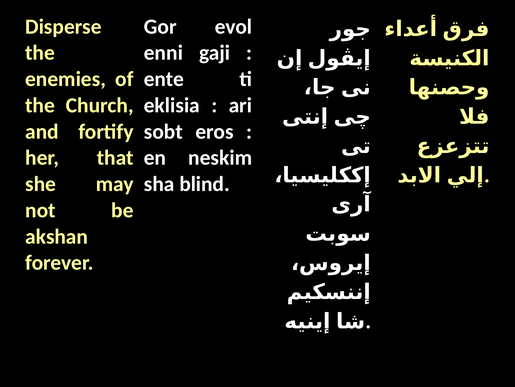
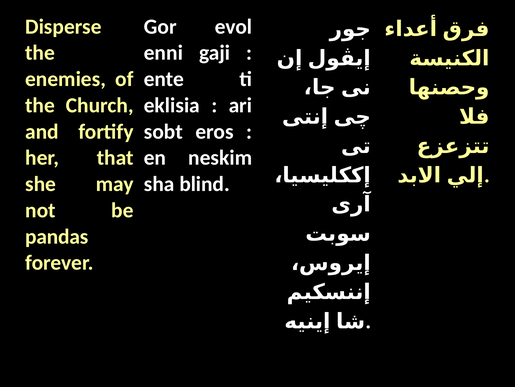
akshan: akshan -> pandas
